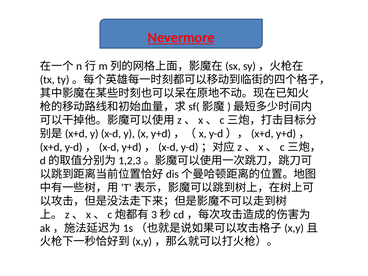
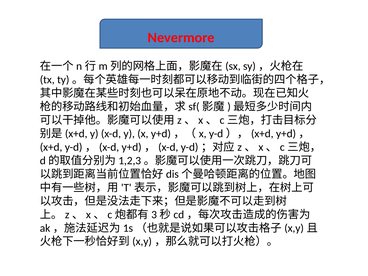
Nevermore underline: present -> none
